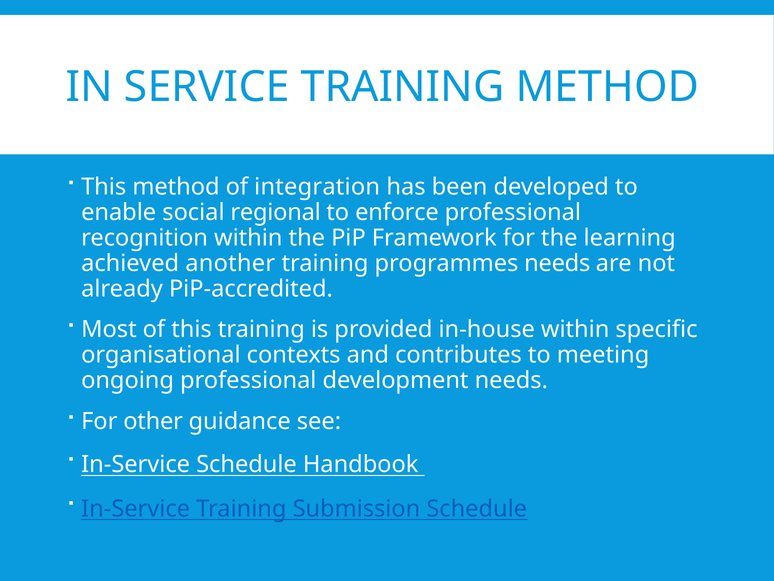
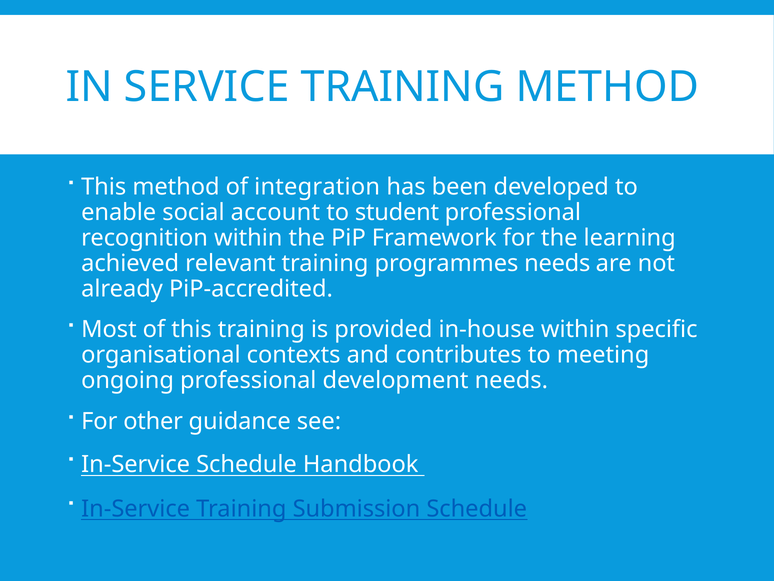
regional: regional -> account
enforce: enforce -> student
another: another -> relevant
